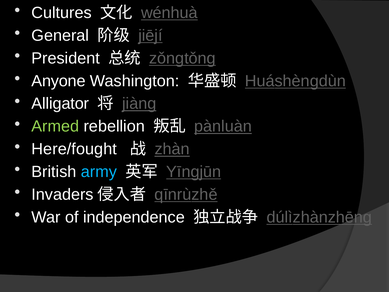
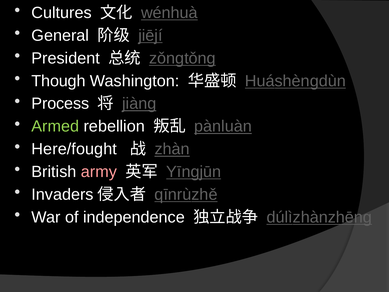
Anyone: Anyone -> Though
Alligator: Alligator -> Process
army colour: light blue -> pink
